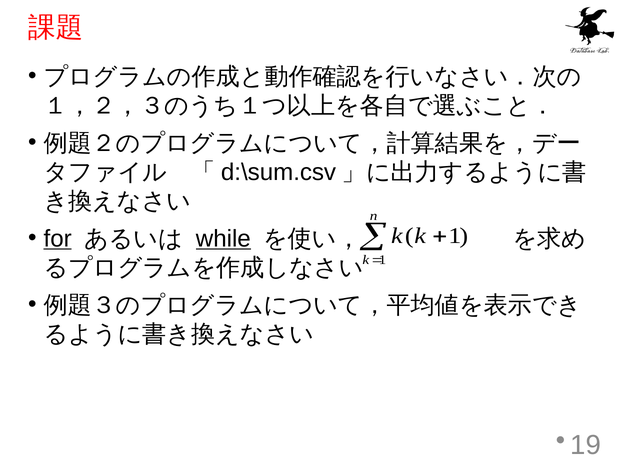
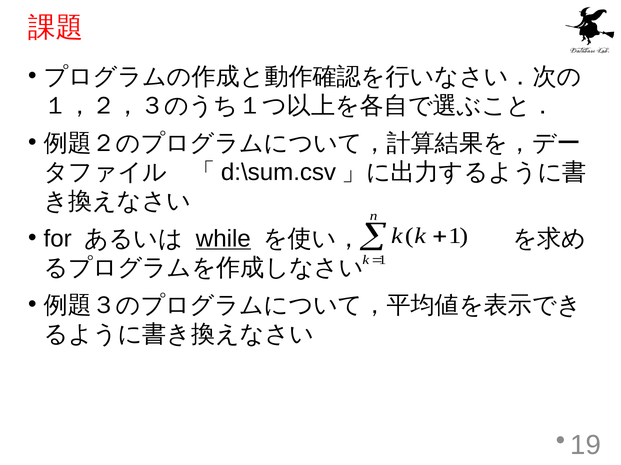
for underline: present -> none
